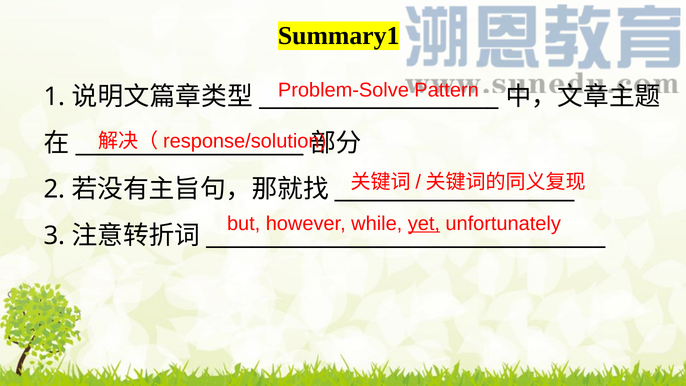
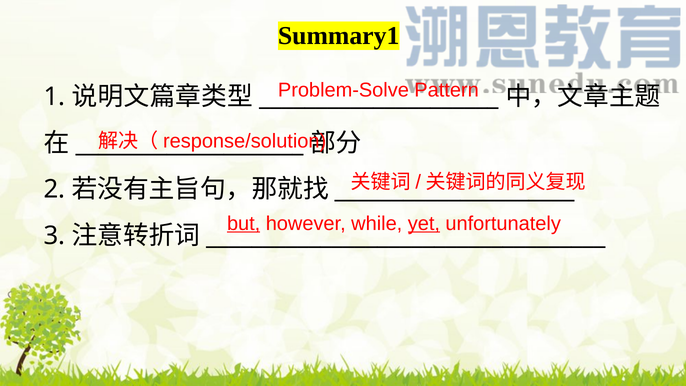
but underline: none -> present
